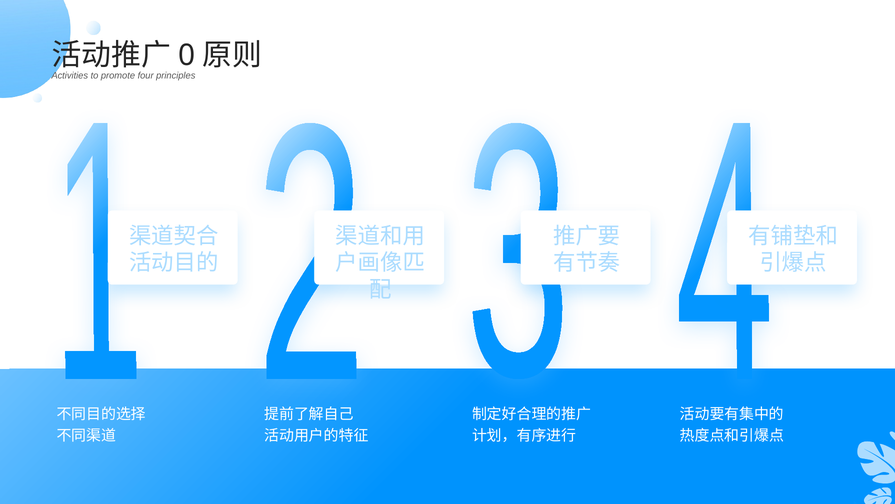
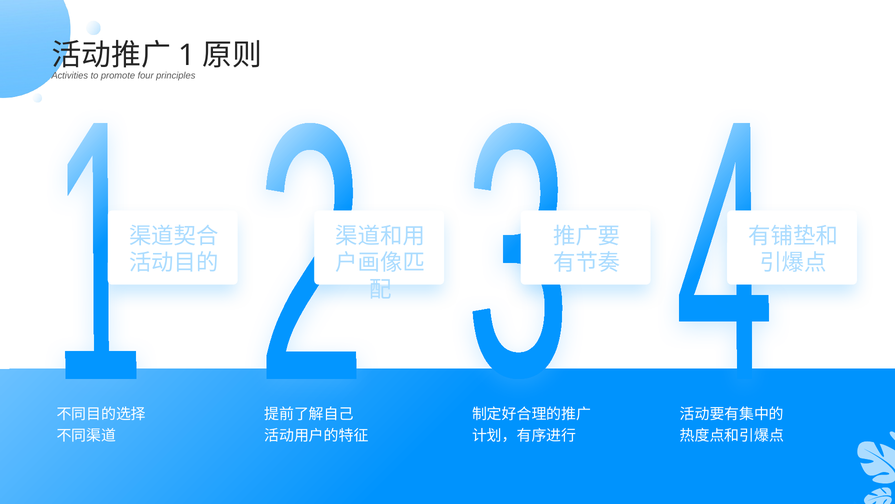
0: 0 -> 1
